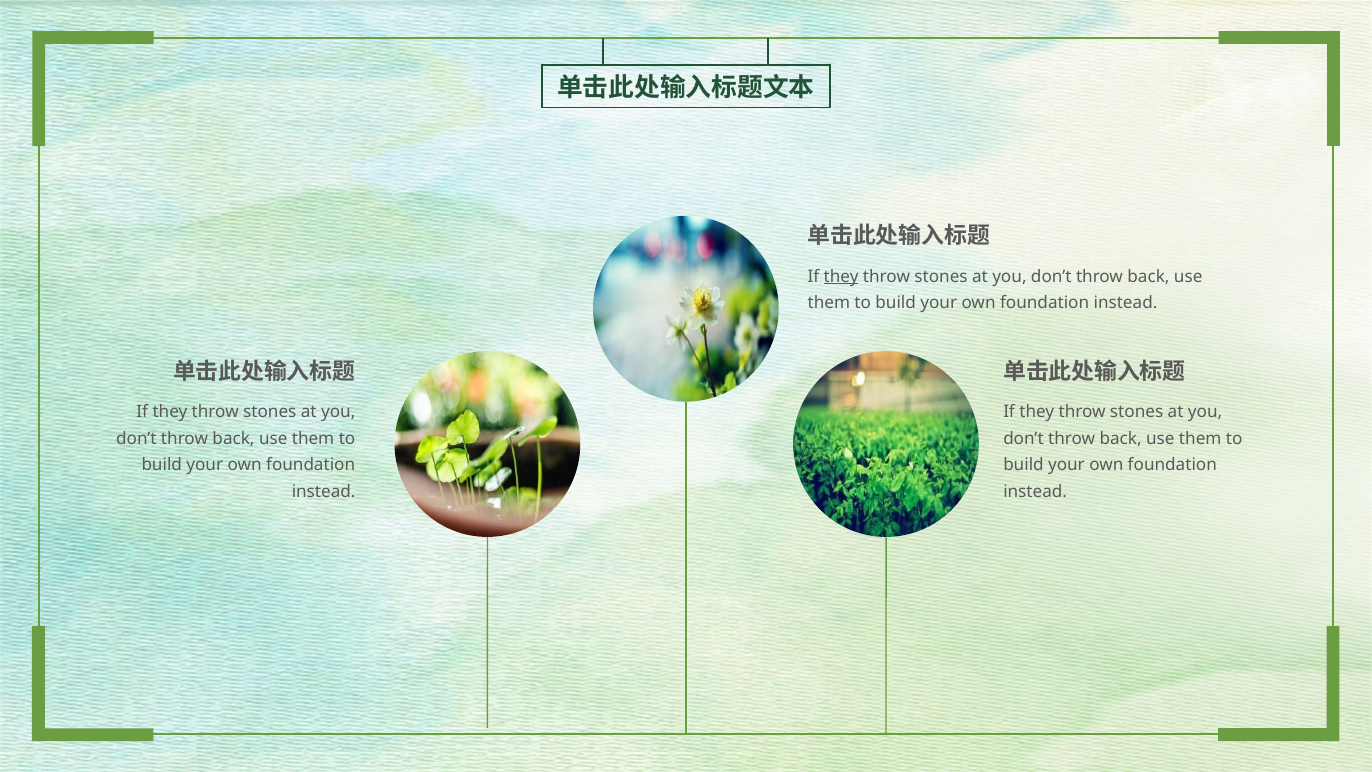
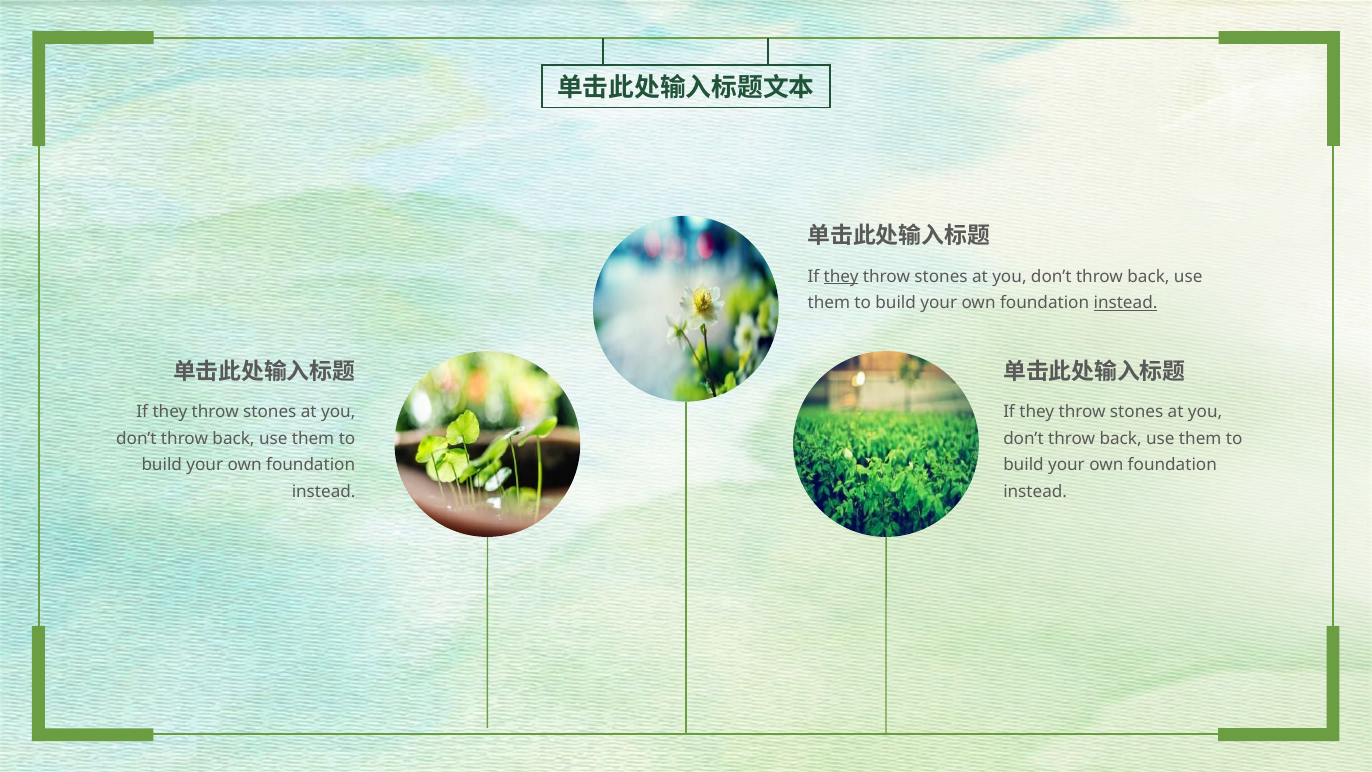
instead at (1125, 303) underline: none -> present
